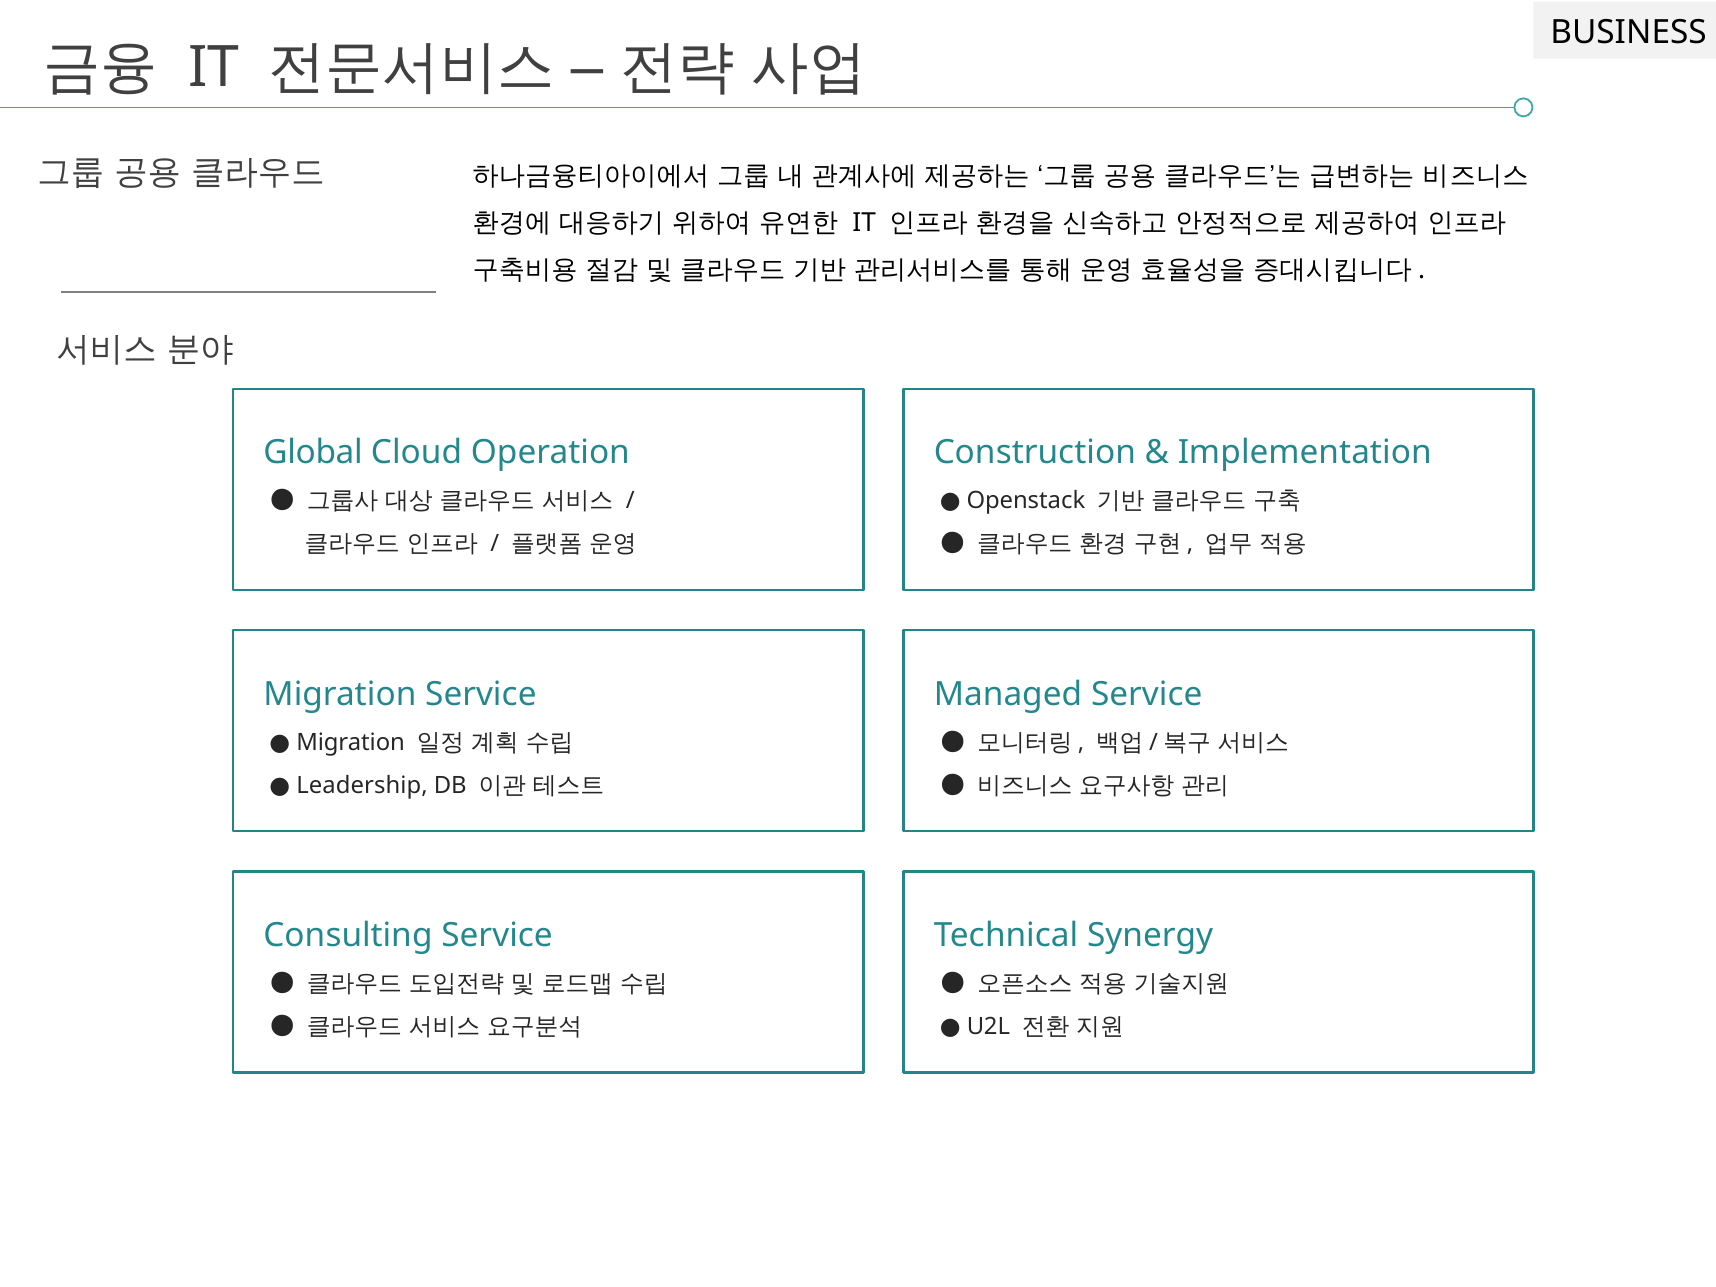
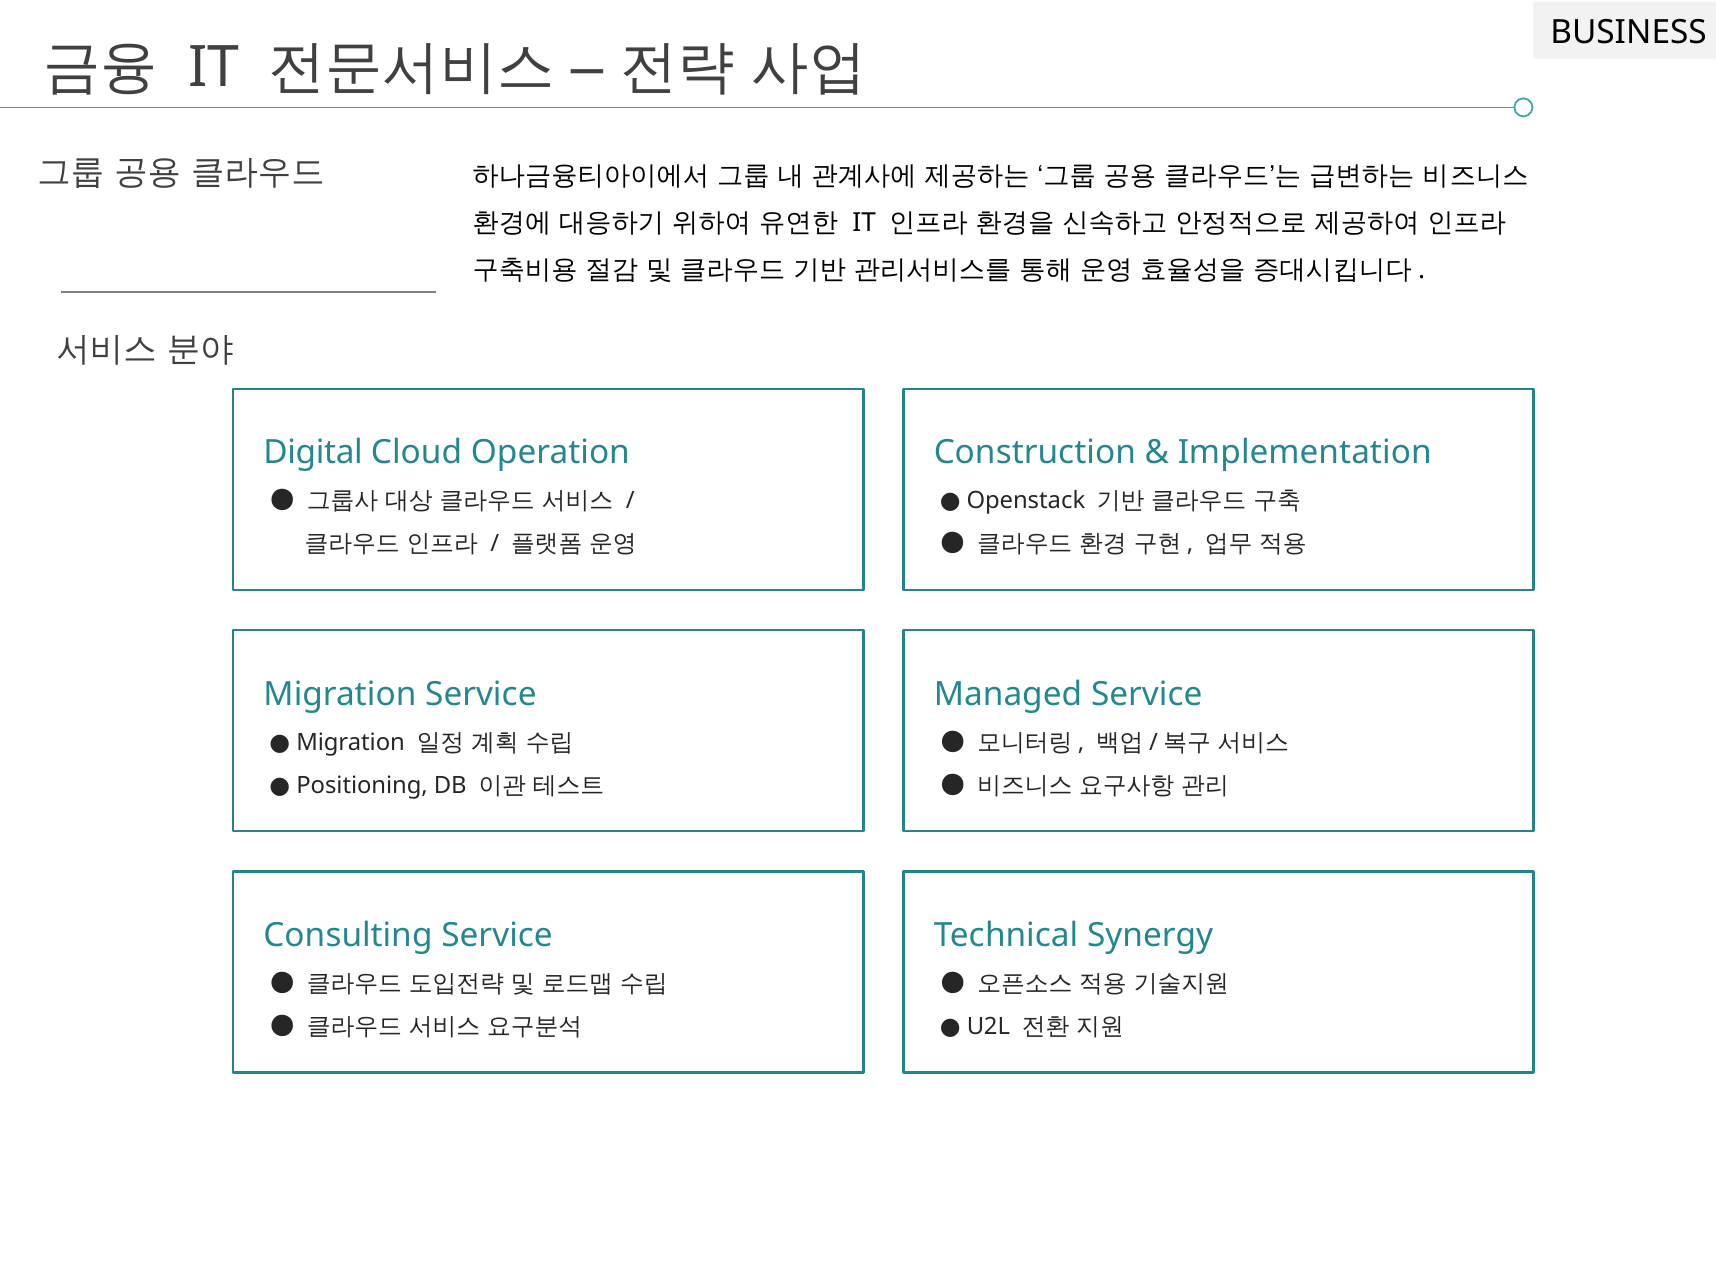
Global: Global -> Digital
Leadership: Leadership -> Positioning
